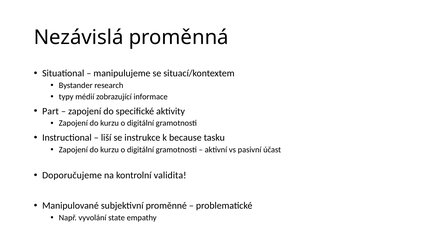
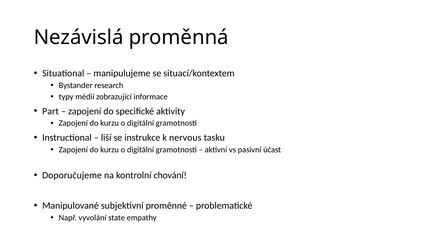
because: because -> nervous
validita: validita -> chování
